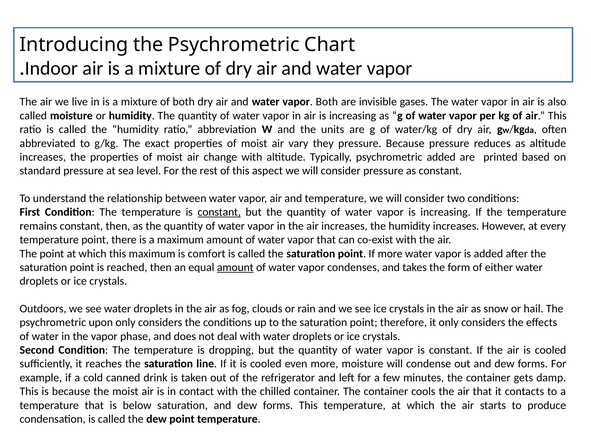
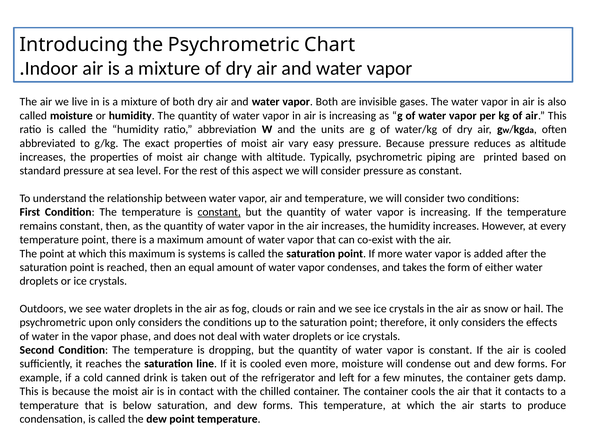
they: they -> easy
psychrometric added: added -> piping
comfort: comfort -> systems
amount at (235, 267) underline: present -> none
